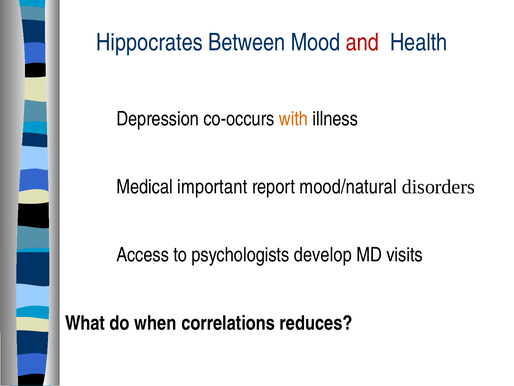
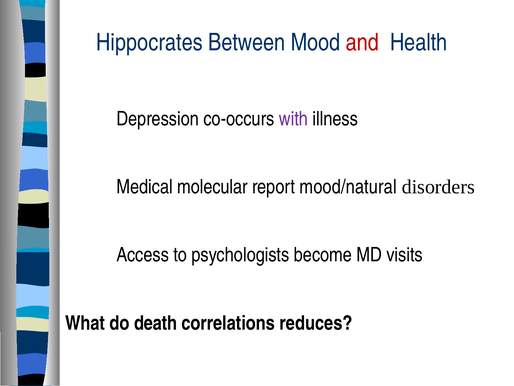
with colour: orange -> purple
important: important -> molecular
develop: develop -> become
when: when -> death
